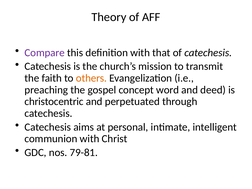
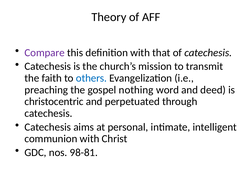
others colour: orange -> blue
concept: concept -> nothing
79-81: 79-81 -> 98-81
